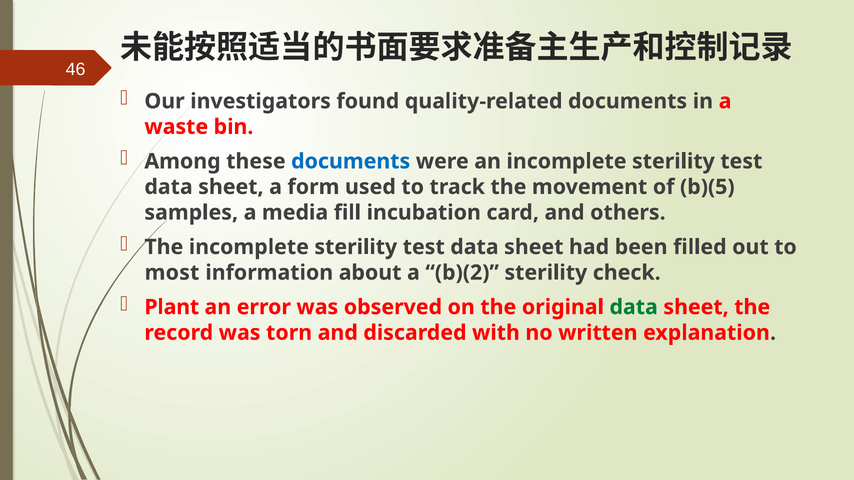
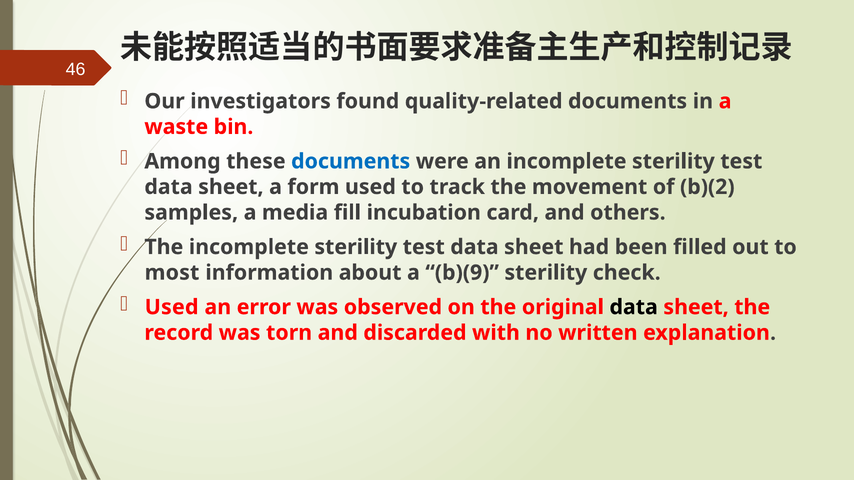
b)(5: b)(5 -> b)(2
b)(2: b)(2 -> b)(9
Plant at (172, 307): Plant -> Used
data at (634, 307) colour: green -> black
